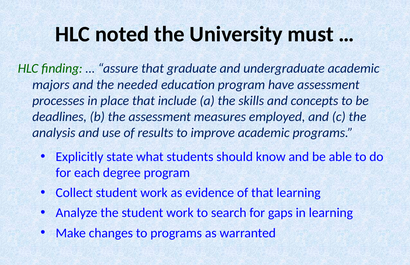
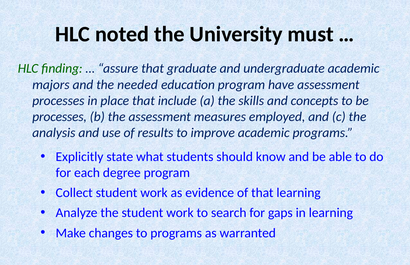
deadlines at (60, 117): deadlines -> processes
